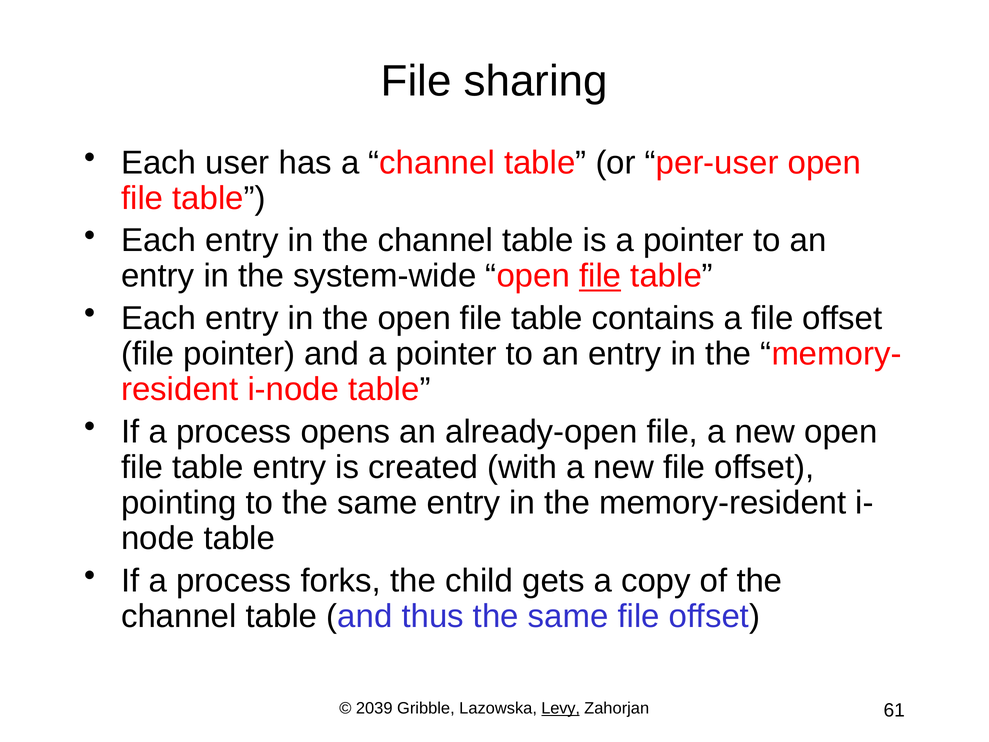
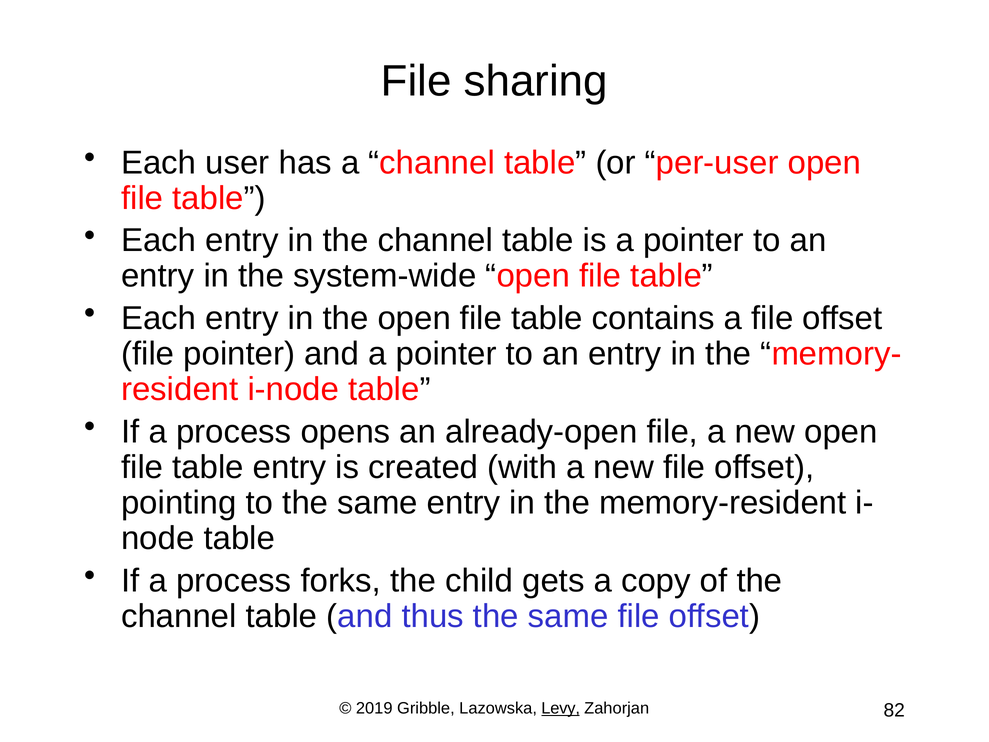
file at (600, 276) underline: present -> none
2039: 2039 -> 2019
61: 61 -> 82
